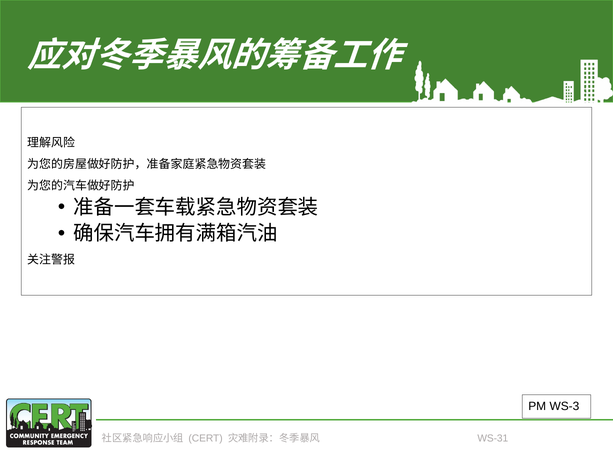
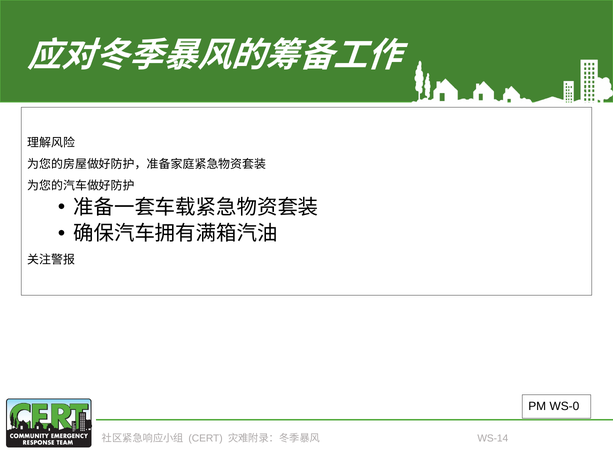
WS-3: WS-3 -> WS-0
WS-31: WS-31 -> WS-14
